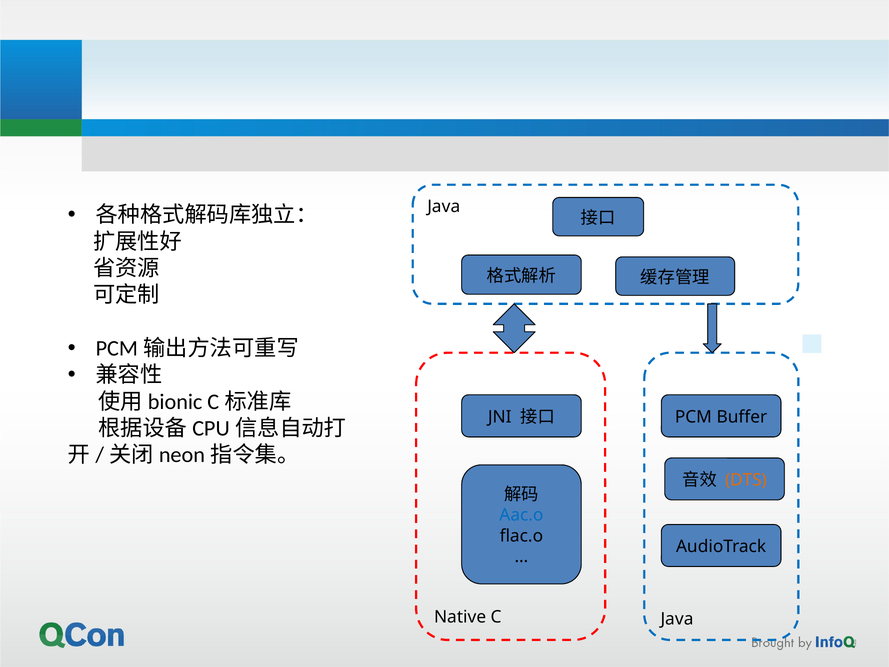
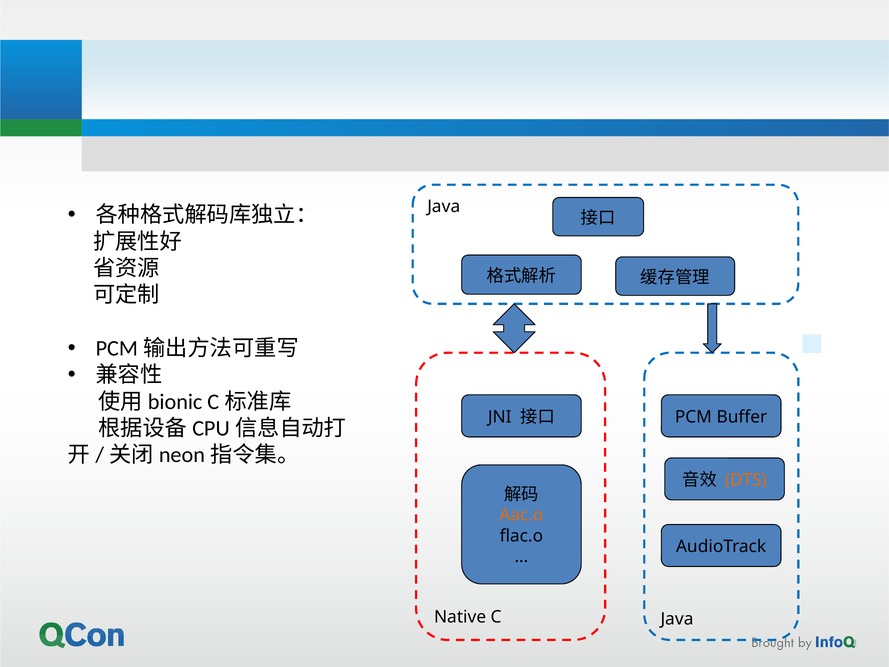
Aac.o colour: blue -> orange
